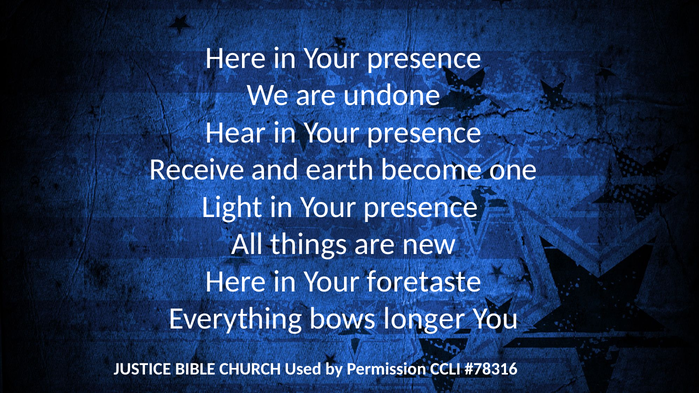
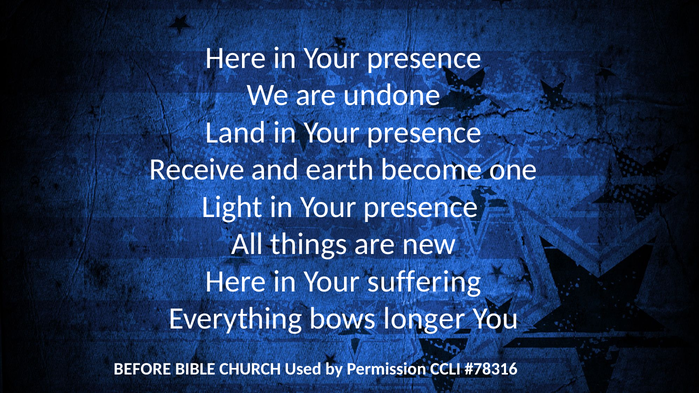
Hear: Hear -> Land
foretaste: foretaste -> suffering
JUSTICE: JUSTICE -> BEFORE
